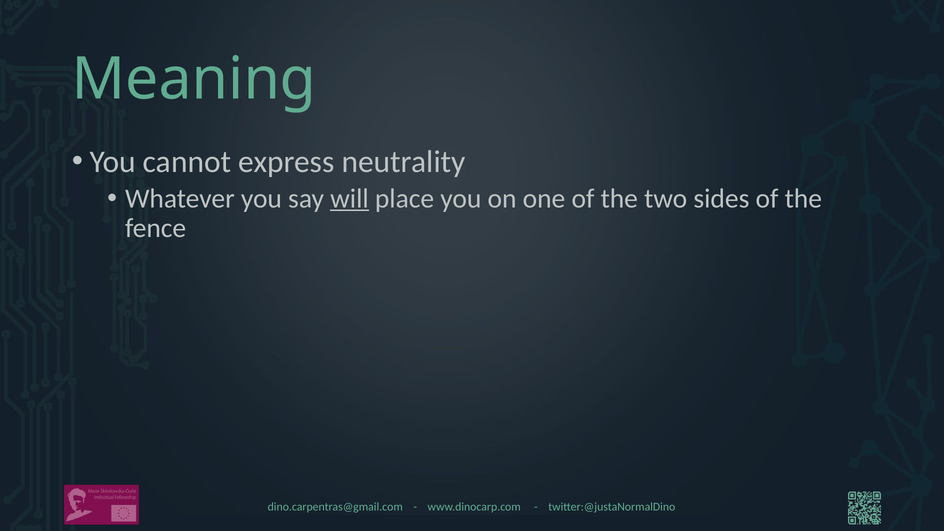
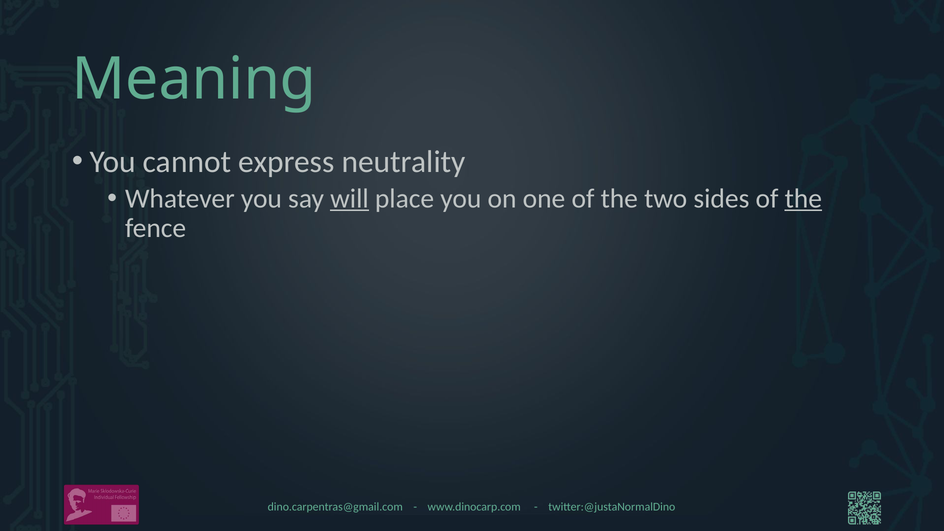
the at (803, 199) underline: none -> present
